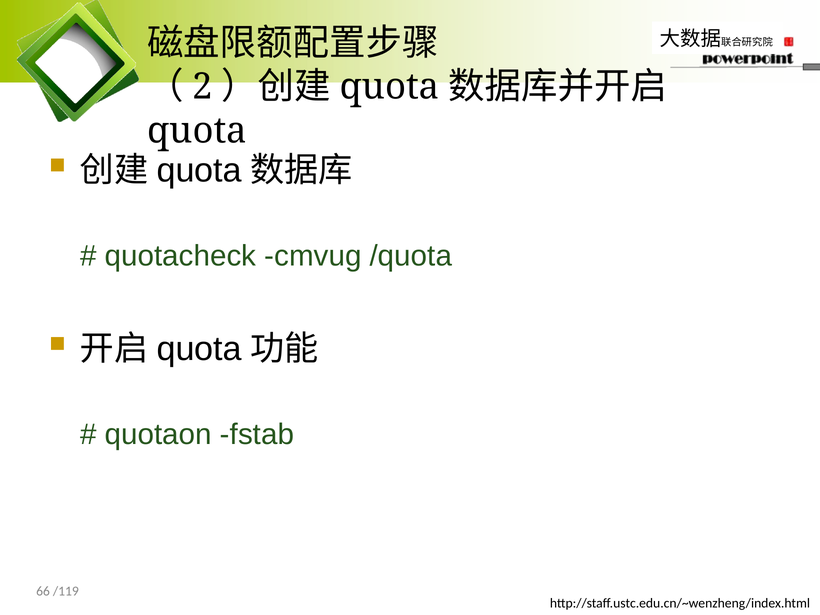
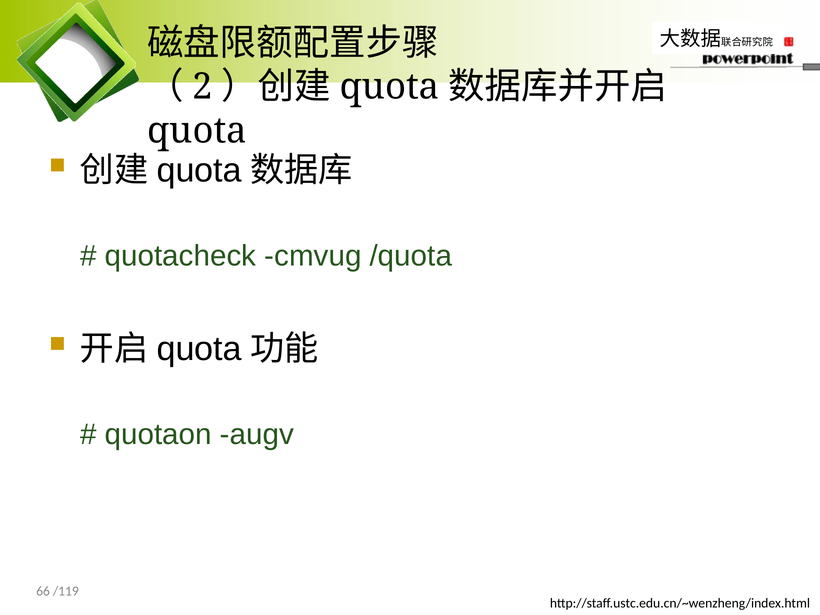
fstab: fstab -> augv
